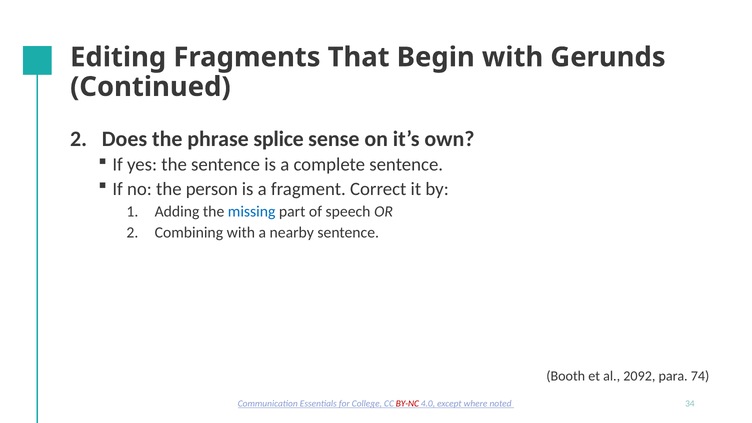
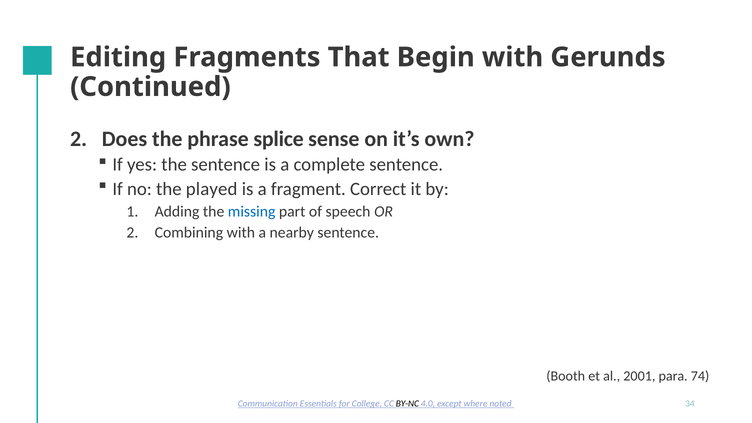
person: person -> played
2092: 2092 -> 2001
BY-NC colour: red -> black
